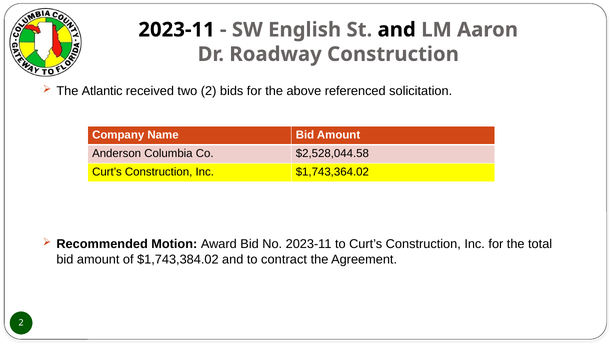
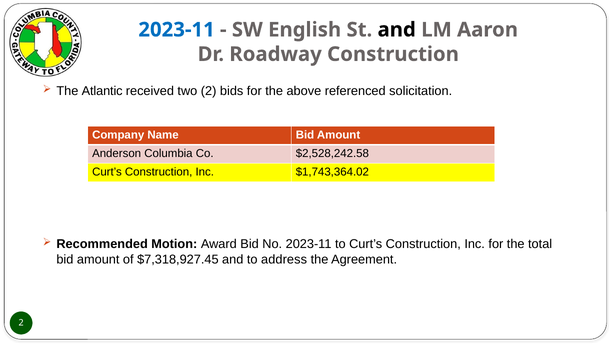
2023-11 at (177, 30) colour: black -> blue
$2,528,044.58: $2,528,044.58 -> $2,528,242.58
$1,743,384.02: $1,743,384.02 -> $7,318,927.45
contract: contract -> address
